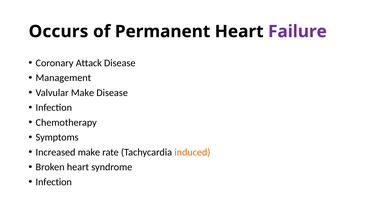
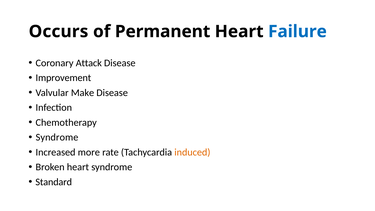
Failure colour: purple -> blue
Management: Management -> Improvement
Symptoms at (57, 137): Symptoms -> Syndrome
Increased make: make -> more
Infection at (54, 182): Infection -> Standard
